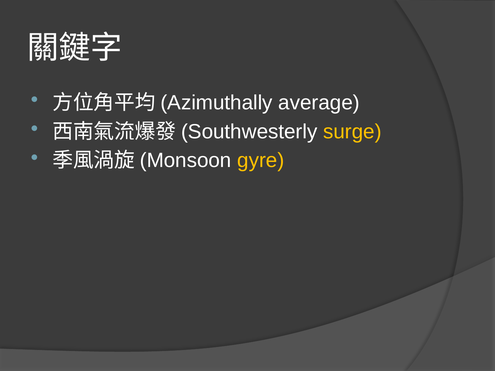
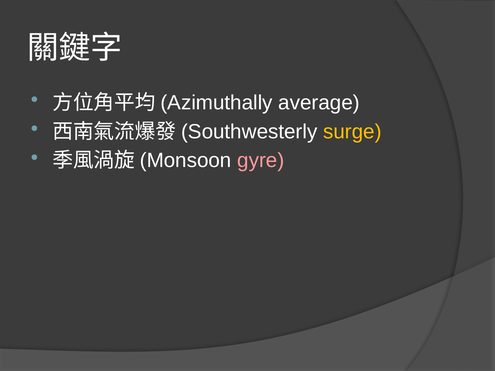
gyre colour: yellow -> pink
